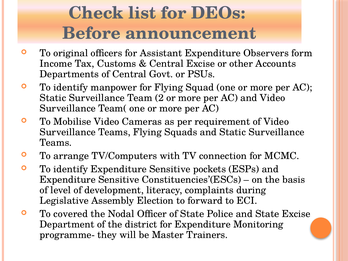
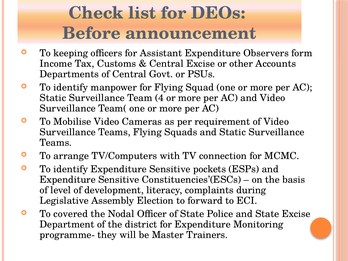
original: original -> keeping
2: 2 -> 4
